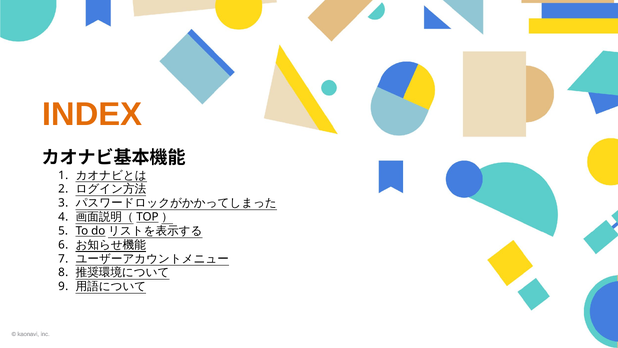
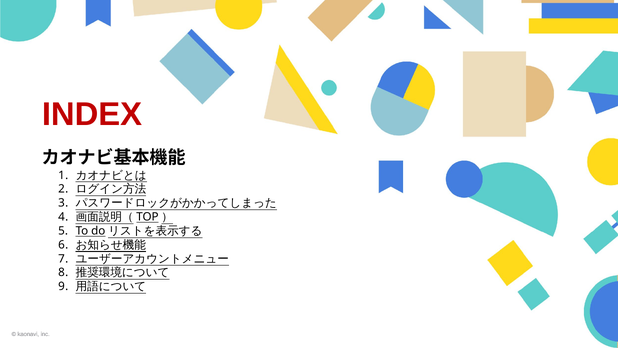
INDEX colour: orange -> red
